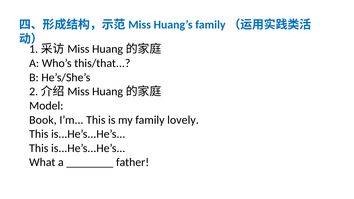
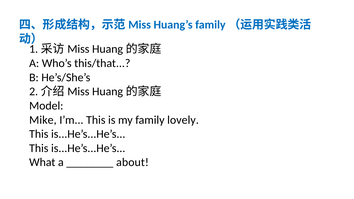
Book: Book -> Mike
father: father -> about
